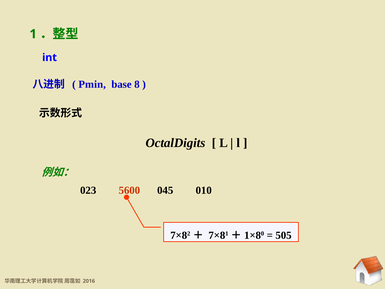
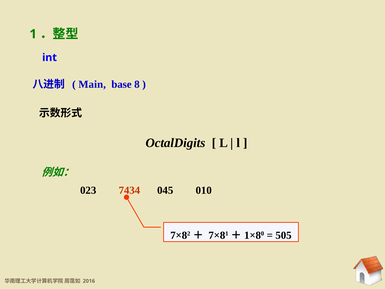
Pmin: Pmin -> Main
5600: 5600 -> 7434
